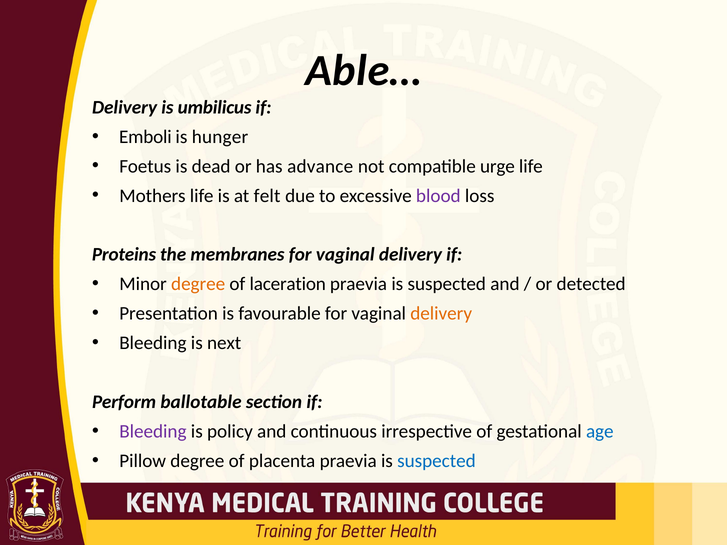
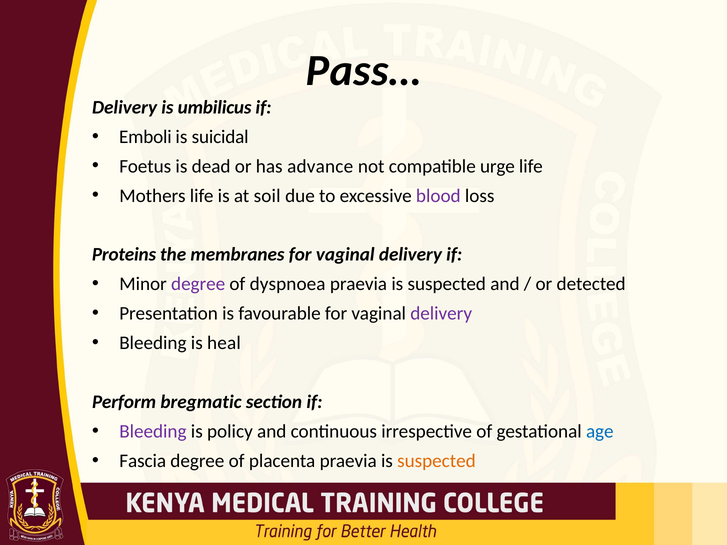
Able…: Able… -> Pass…
hunger: hunger -> suicidal
felt: felt -> soil
degree at (198, 284) colour: orange -> purple
laceration: laceration -> dyspnoea
delivery at (441, 314) colour: orange -> purple
next: next -> heal
ballotable: ballotable -> bregmatic
Pillow: Pillow -> Fascia
suspected at (436, 461) colour: blue -> orange
